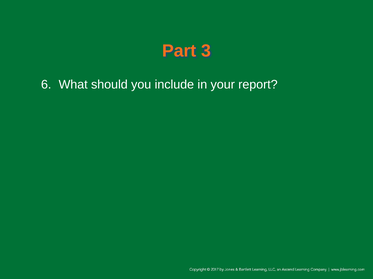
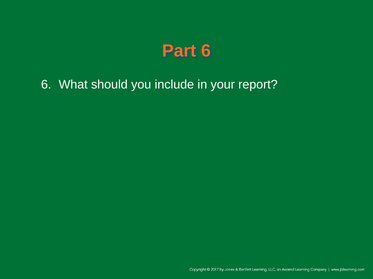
Part 3: 3 -> 6
